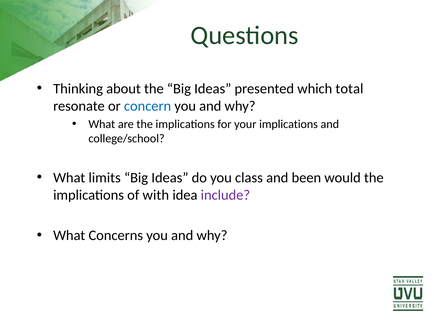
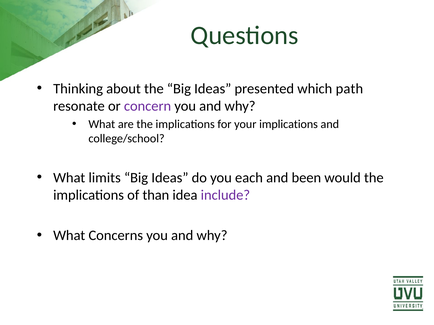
total: total -> path
concern colour: blue -> purple
class: class -> each
with: with -> than
